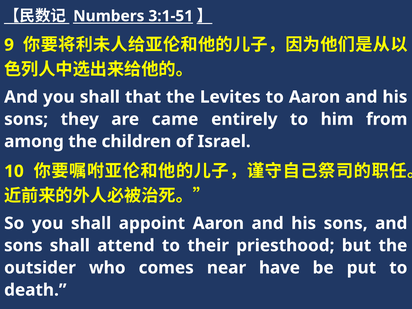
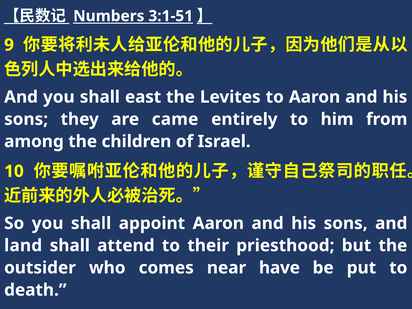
that: that -> east
sons at (23, 246): sons -> land
